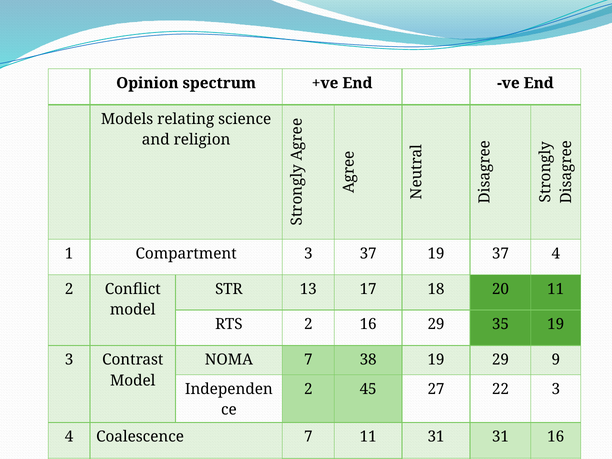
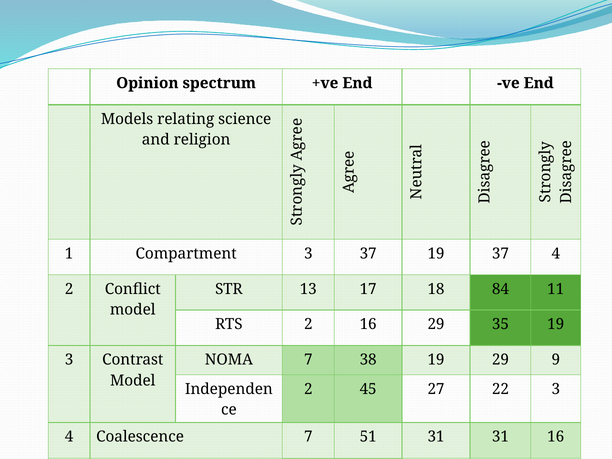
20: 20 -> 84
7 11: 11 -> 51
